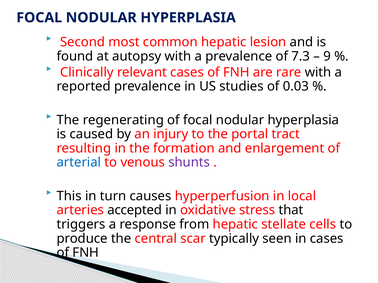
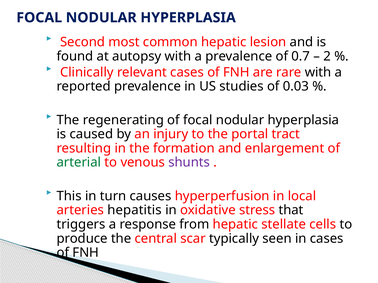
7.3: 7.3 -> 0.7
9: 9 -> 2
arterial colour: blue -> green
accepted: accepted -> hepatitis
